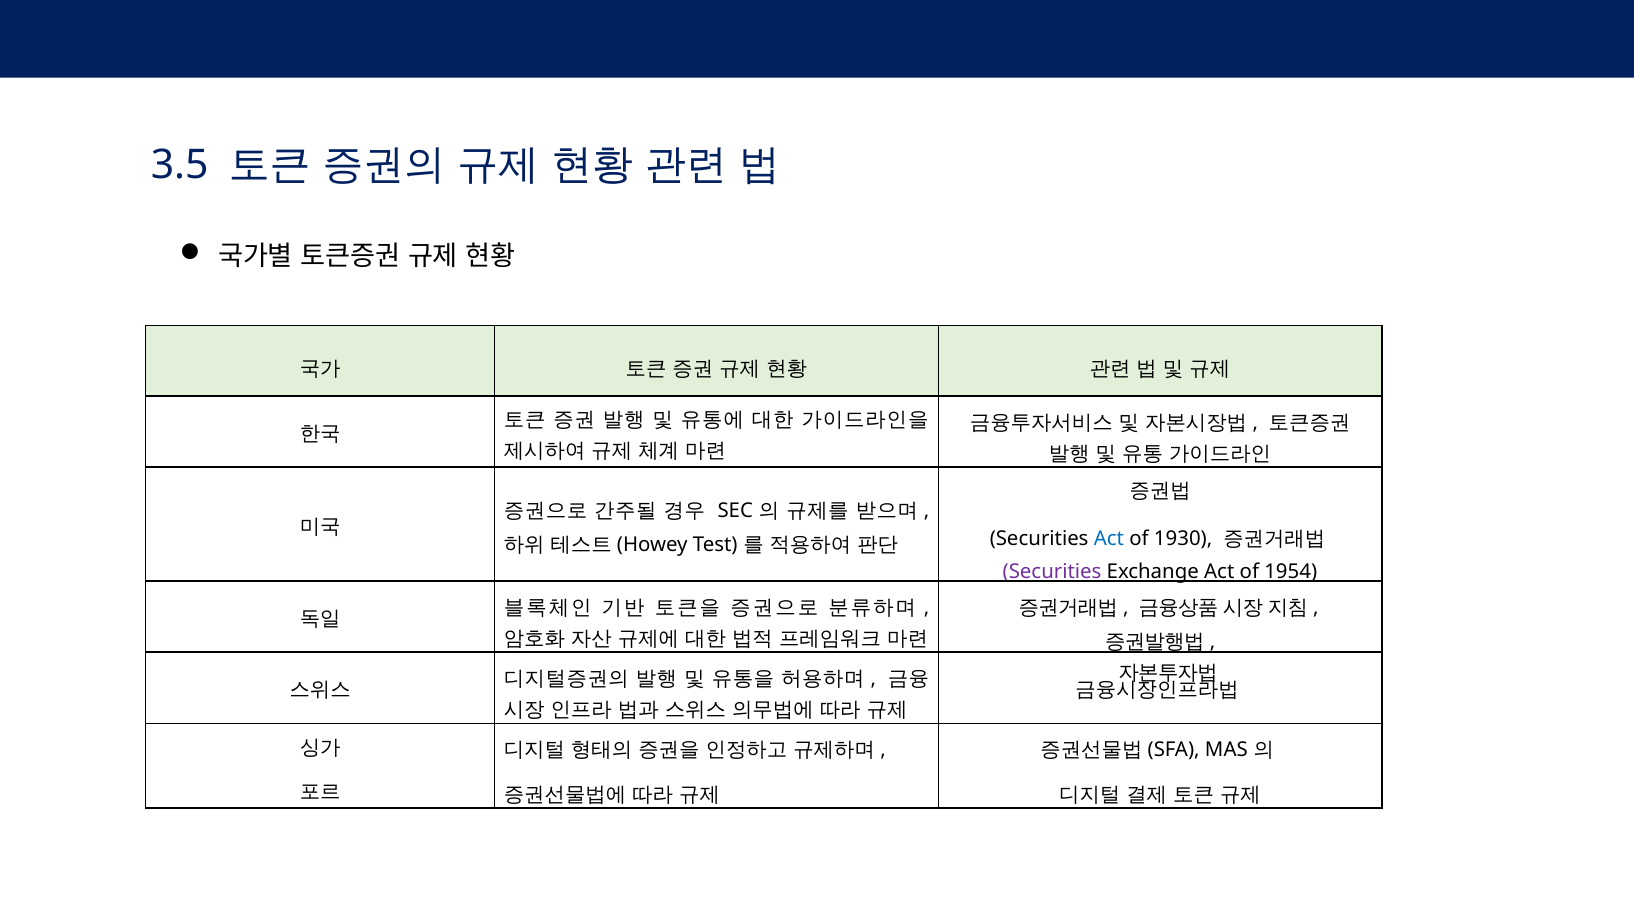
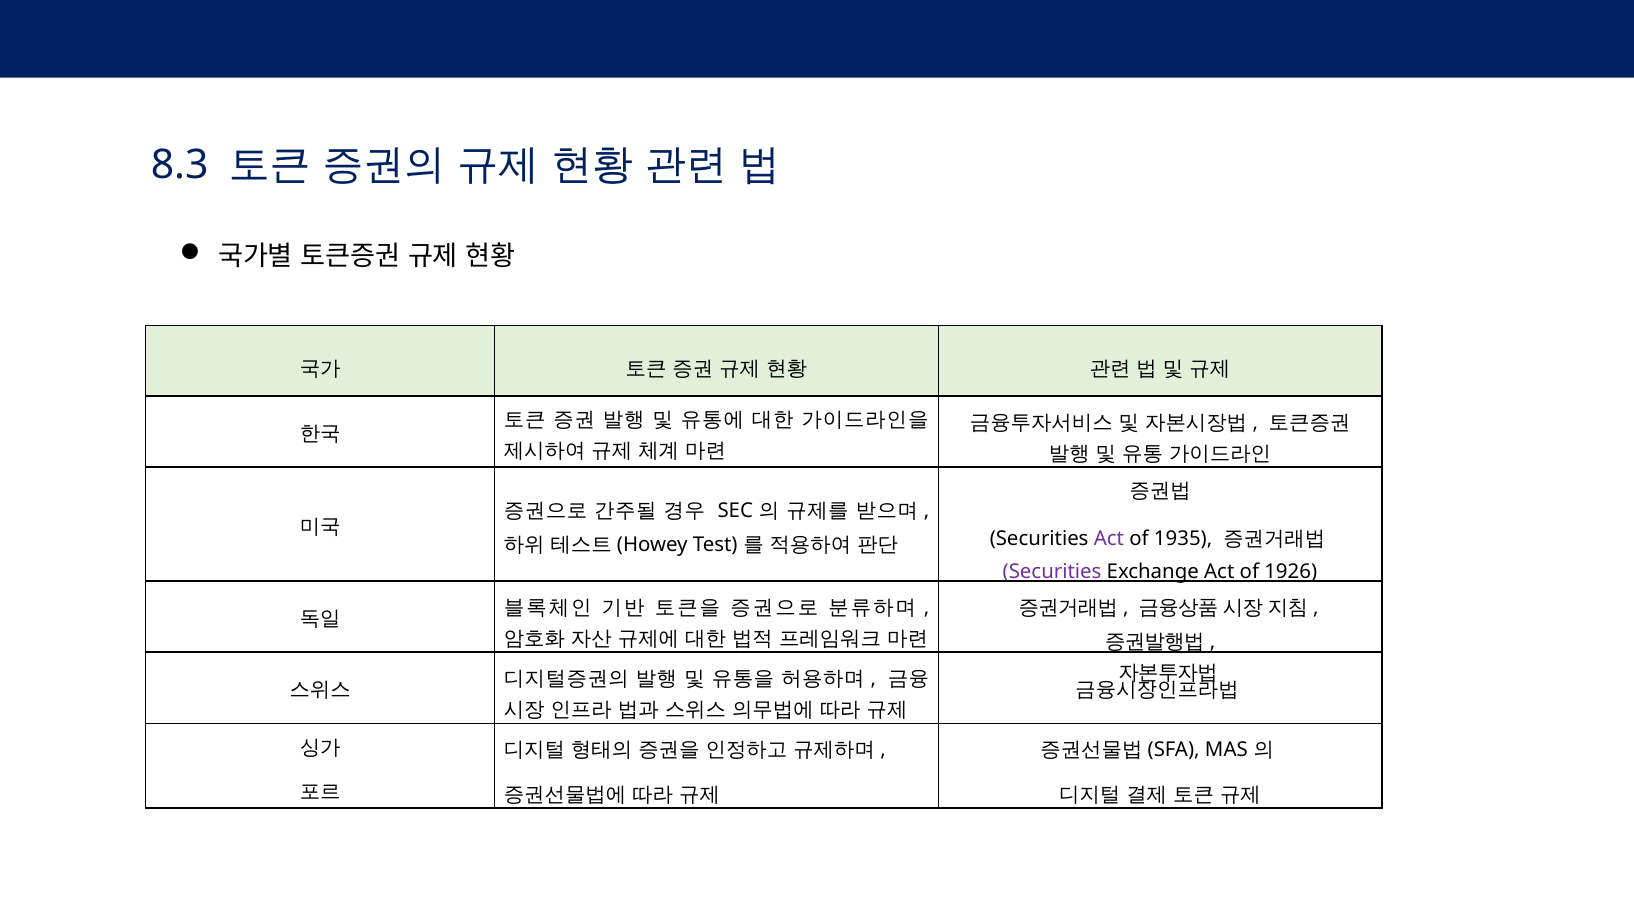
3.5: 3.5 -> 8.3
Act at (1109, 538) colour: blue -> purple
1930: 1930 -> 1935
1954: 1954 -> 1926
